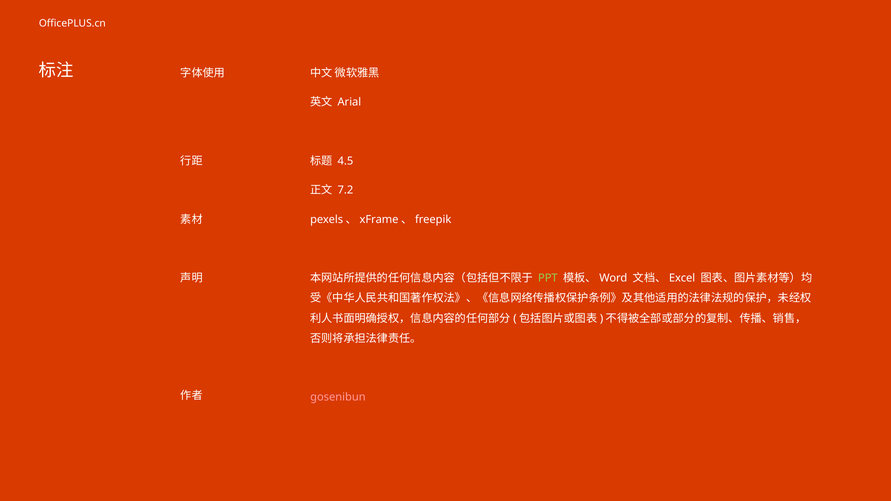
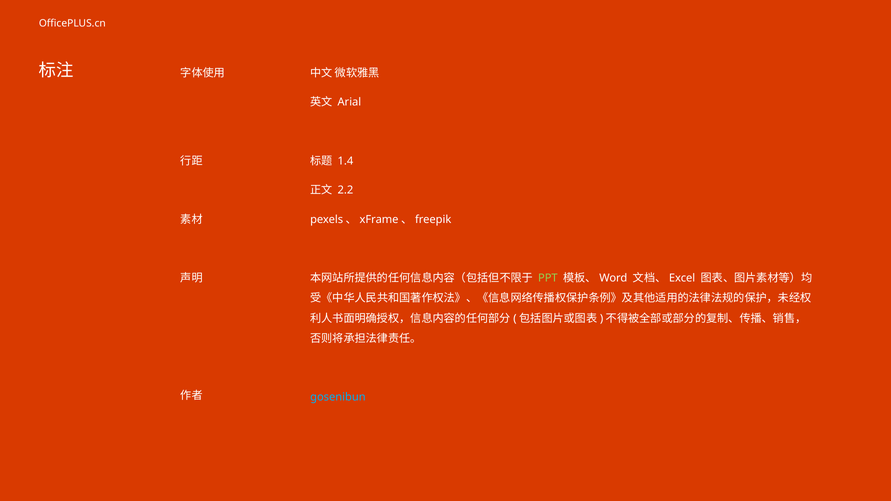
4.5: 4.5 -> 1.4
7.2: 7.2 -> 2.2
gosenibun colour: pink -> light blue
